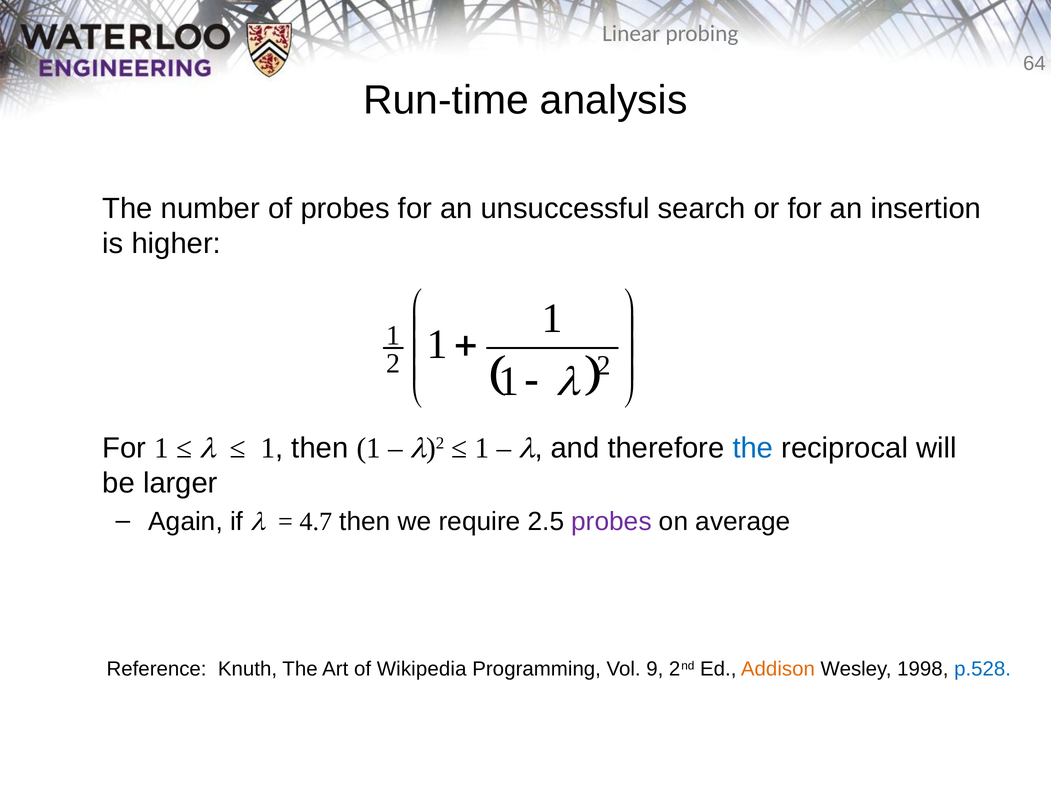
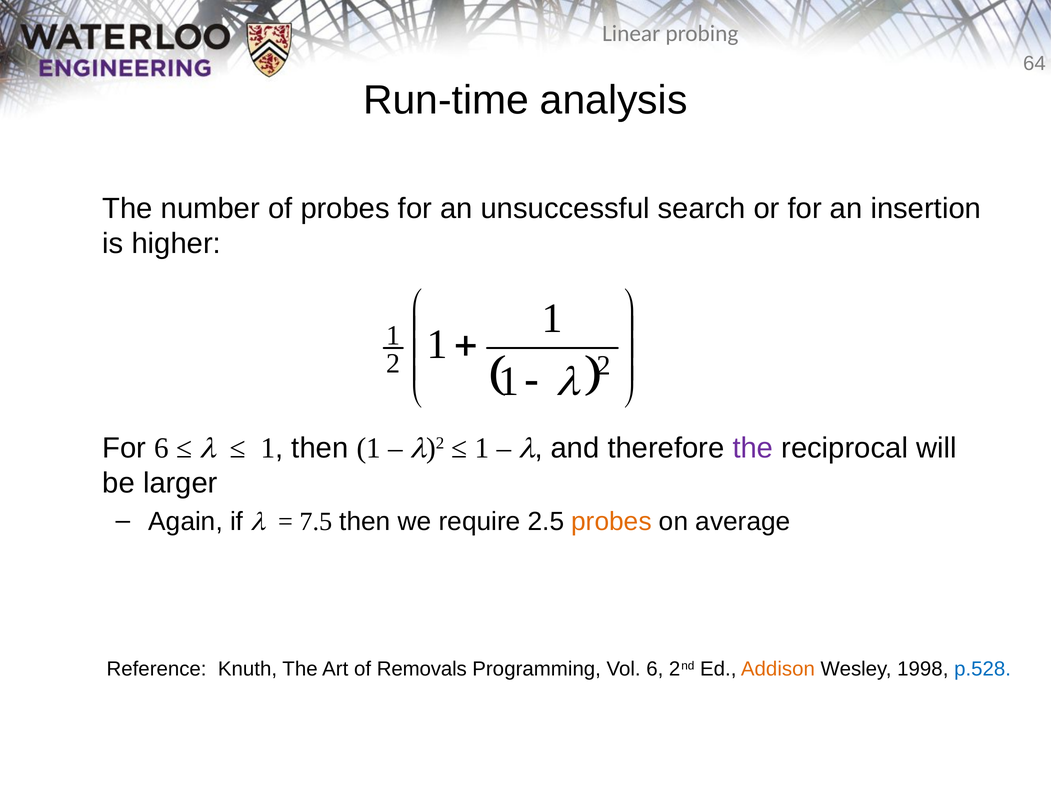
For 1: 1 -> 6
the at (753, 448) colour: blue -> purple
4.7: 4.7 -> 7.5
probes at (612, 522) colour: purple -> orange
Wikipedia: Wikipedia -> Removals
Vol 9: 9 -> 6
